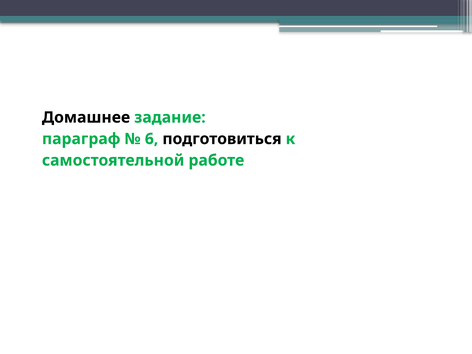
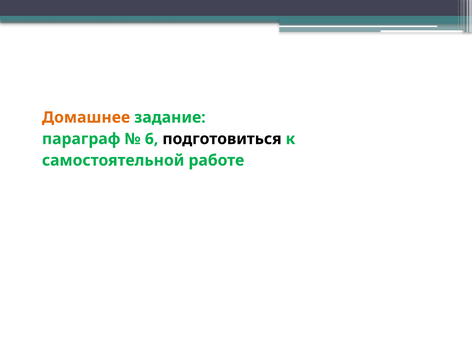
Домашнее colour: black -> orange
